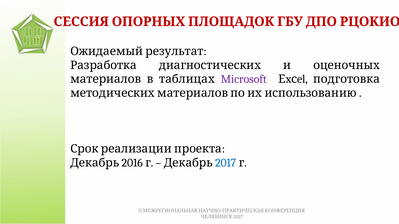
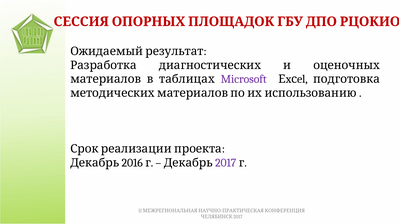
2017 at (226, 163) colour: blue -> purple
